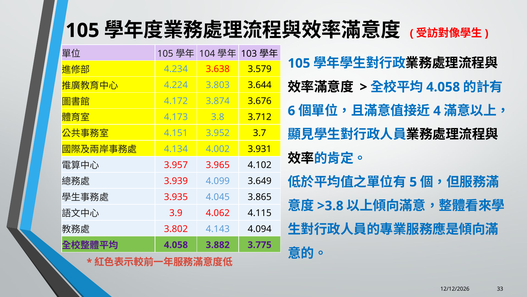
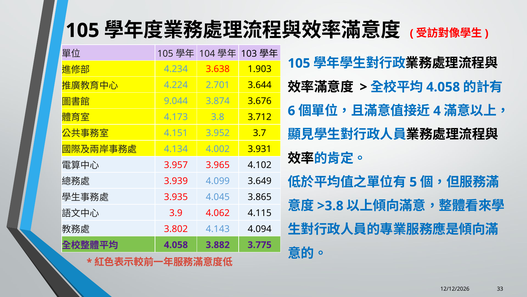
3.579: 3.579 -> 1.903
3.803: 3.803 -> 2.701
4.172: 4.172 -> 9.044
